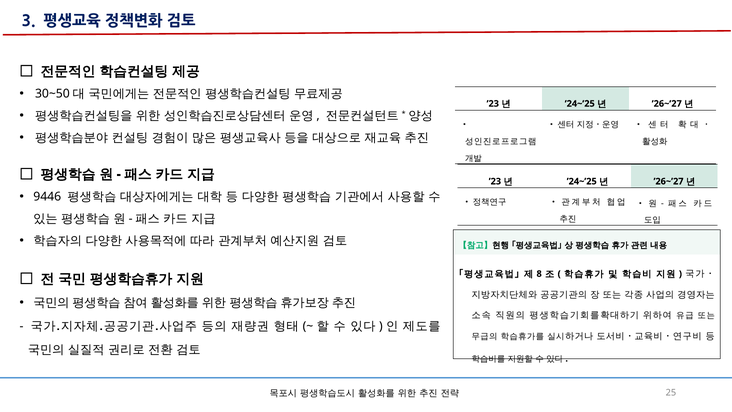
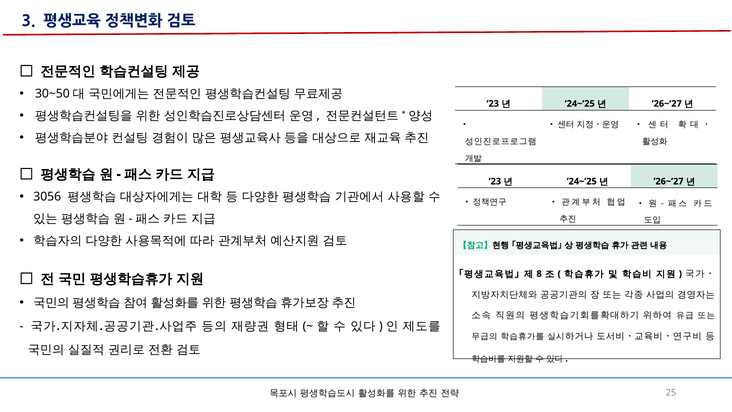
9446: 9446 -> 3056
